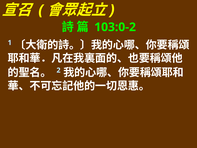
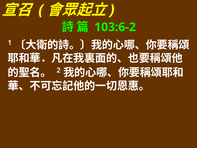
103:0-2: 103:0-2 -> 103:6-2
